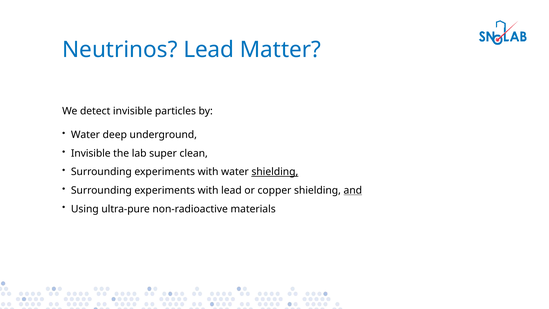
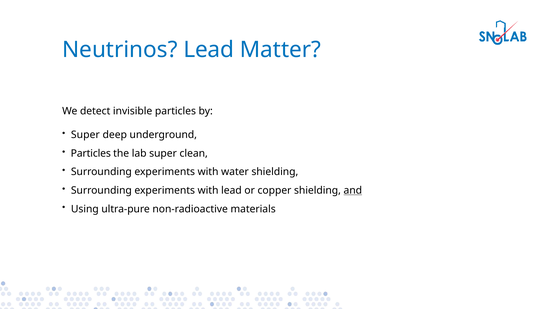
Water at (85, 135): Water -> Super
Invisible at (91, 153): Invisible -> Particles
shielding at (275, 172) underline: present -> none
